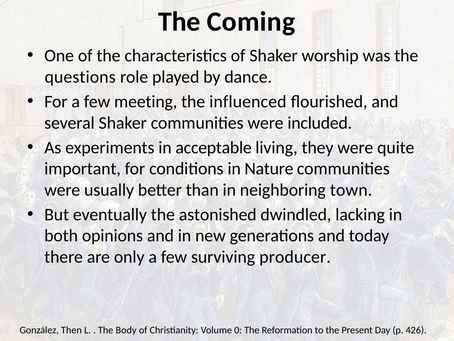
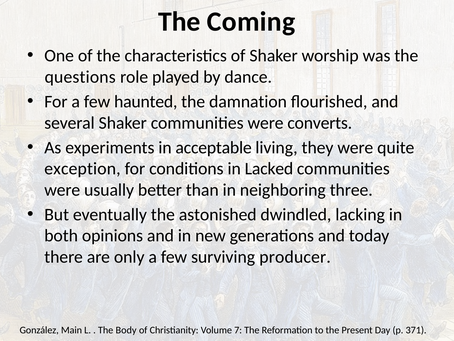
meeting: meeting -> haunted
influenced: influenced -> damnation
included: included -> converts
important: important -> exception
Nature: Nature -> Lacked
town: town -> three
Then: Then -> Main
0: 0 -> 7
426: 426 -> 371
